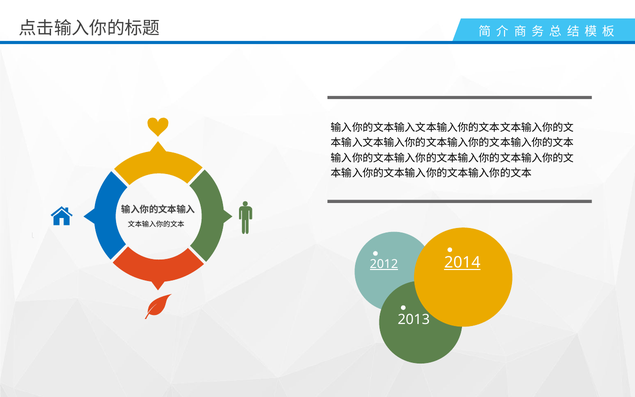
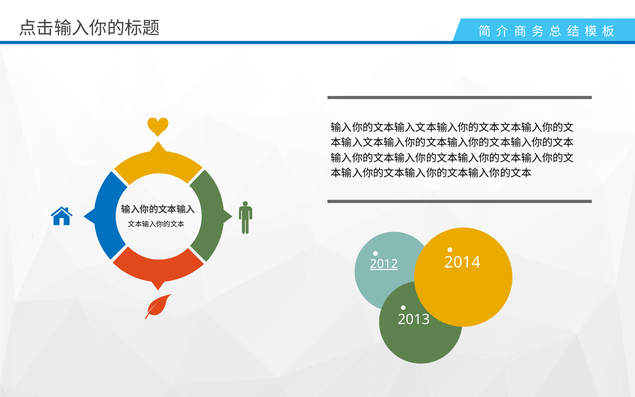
2014 underline: present -> none
